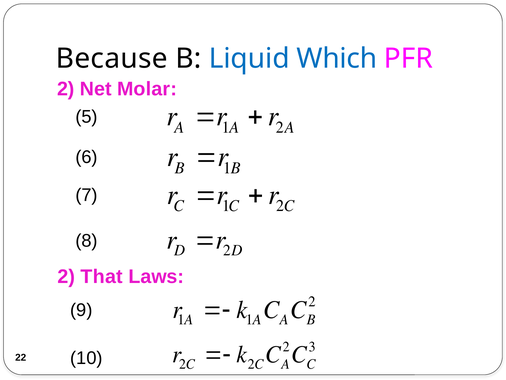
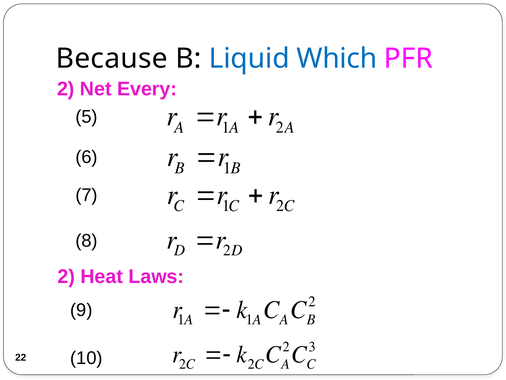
Molar: Molar -> Every
That: That -> Heat
